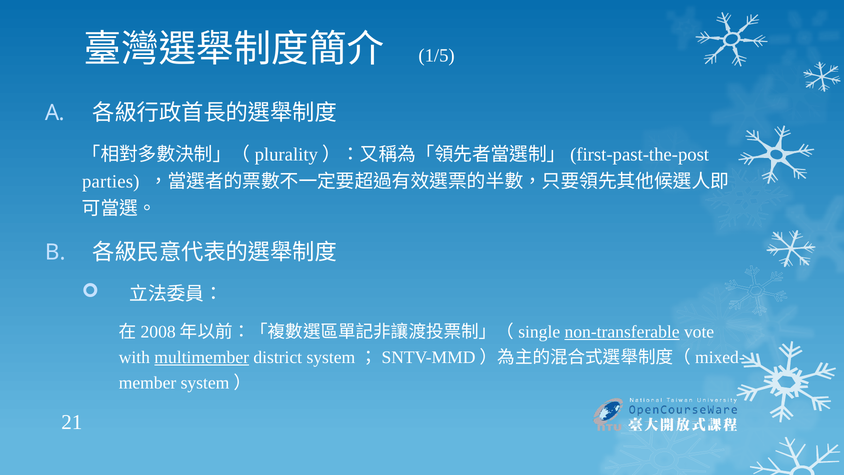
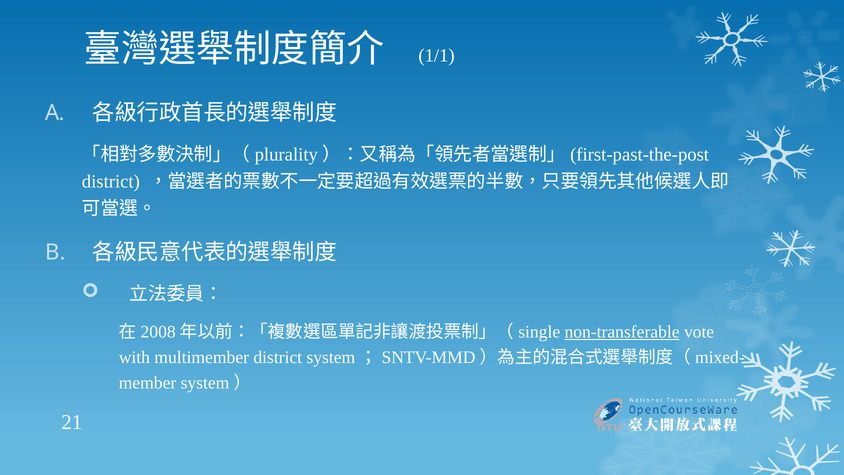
1/5: 1/5 -> 1/1
parties at (111, 182): parties -> district
multimember underline: present -> none
